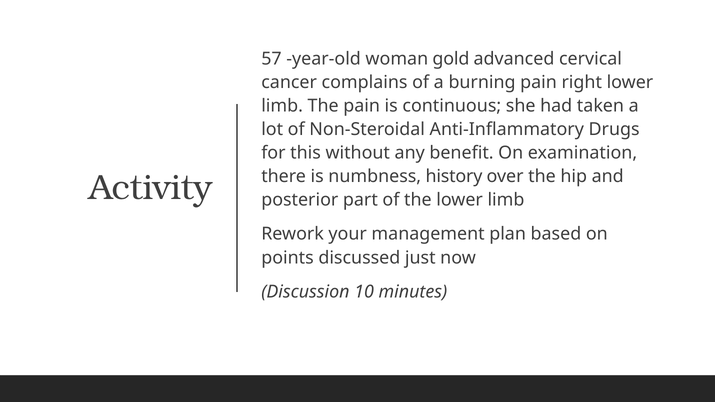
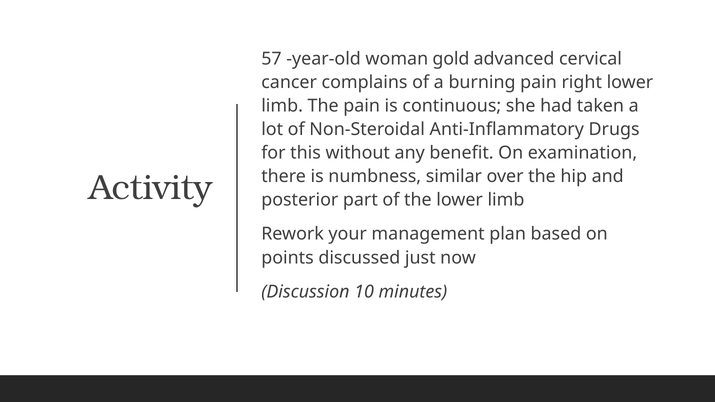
history: history -> similar
